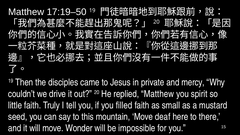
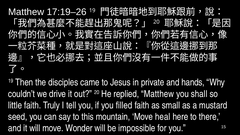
17:19–50: 17:19–50 -> 17:19–26
mercy: mercy -> hands
spirit: spirit -> shall
deaf: deaf -> heal
